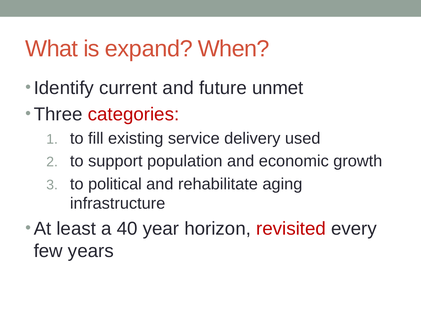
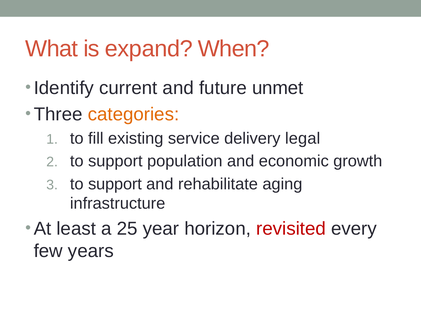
categories colour: red -> orange
used: used -> legal
political at (115, 184): political -> support
40: 40 -> 25
